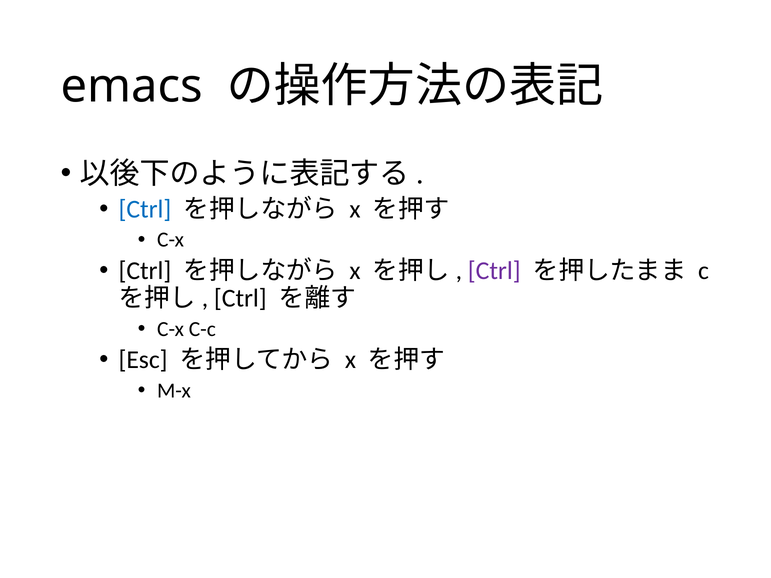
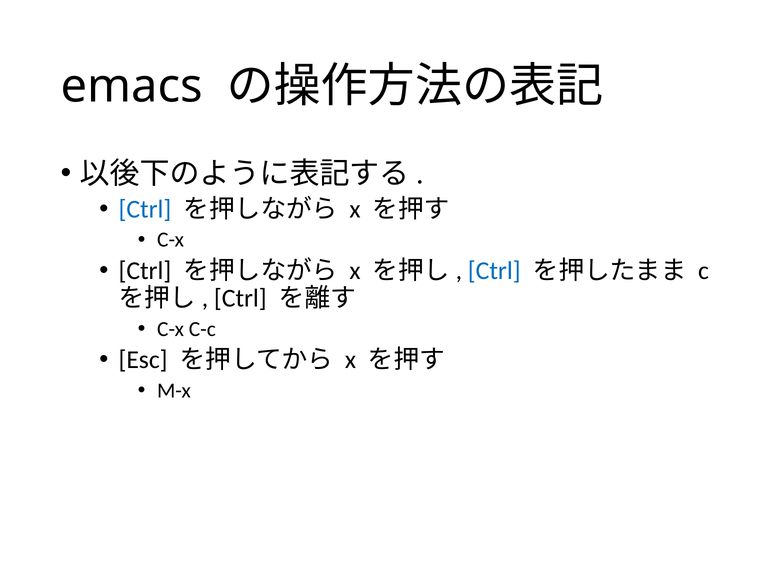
Ctrl at (494, 271) colour: purple -> blue
